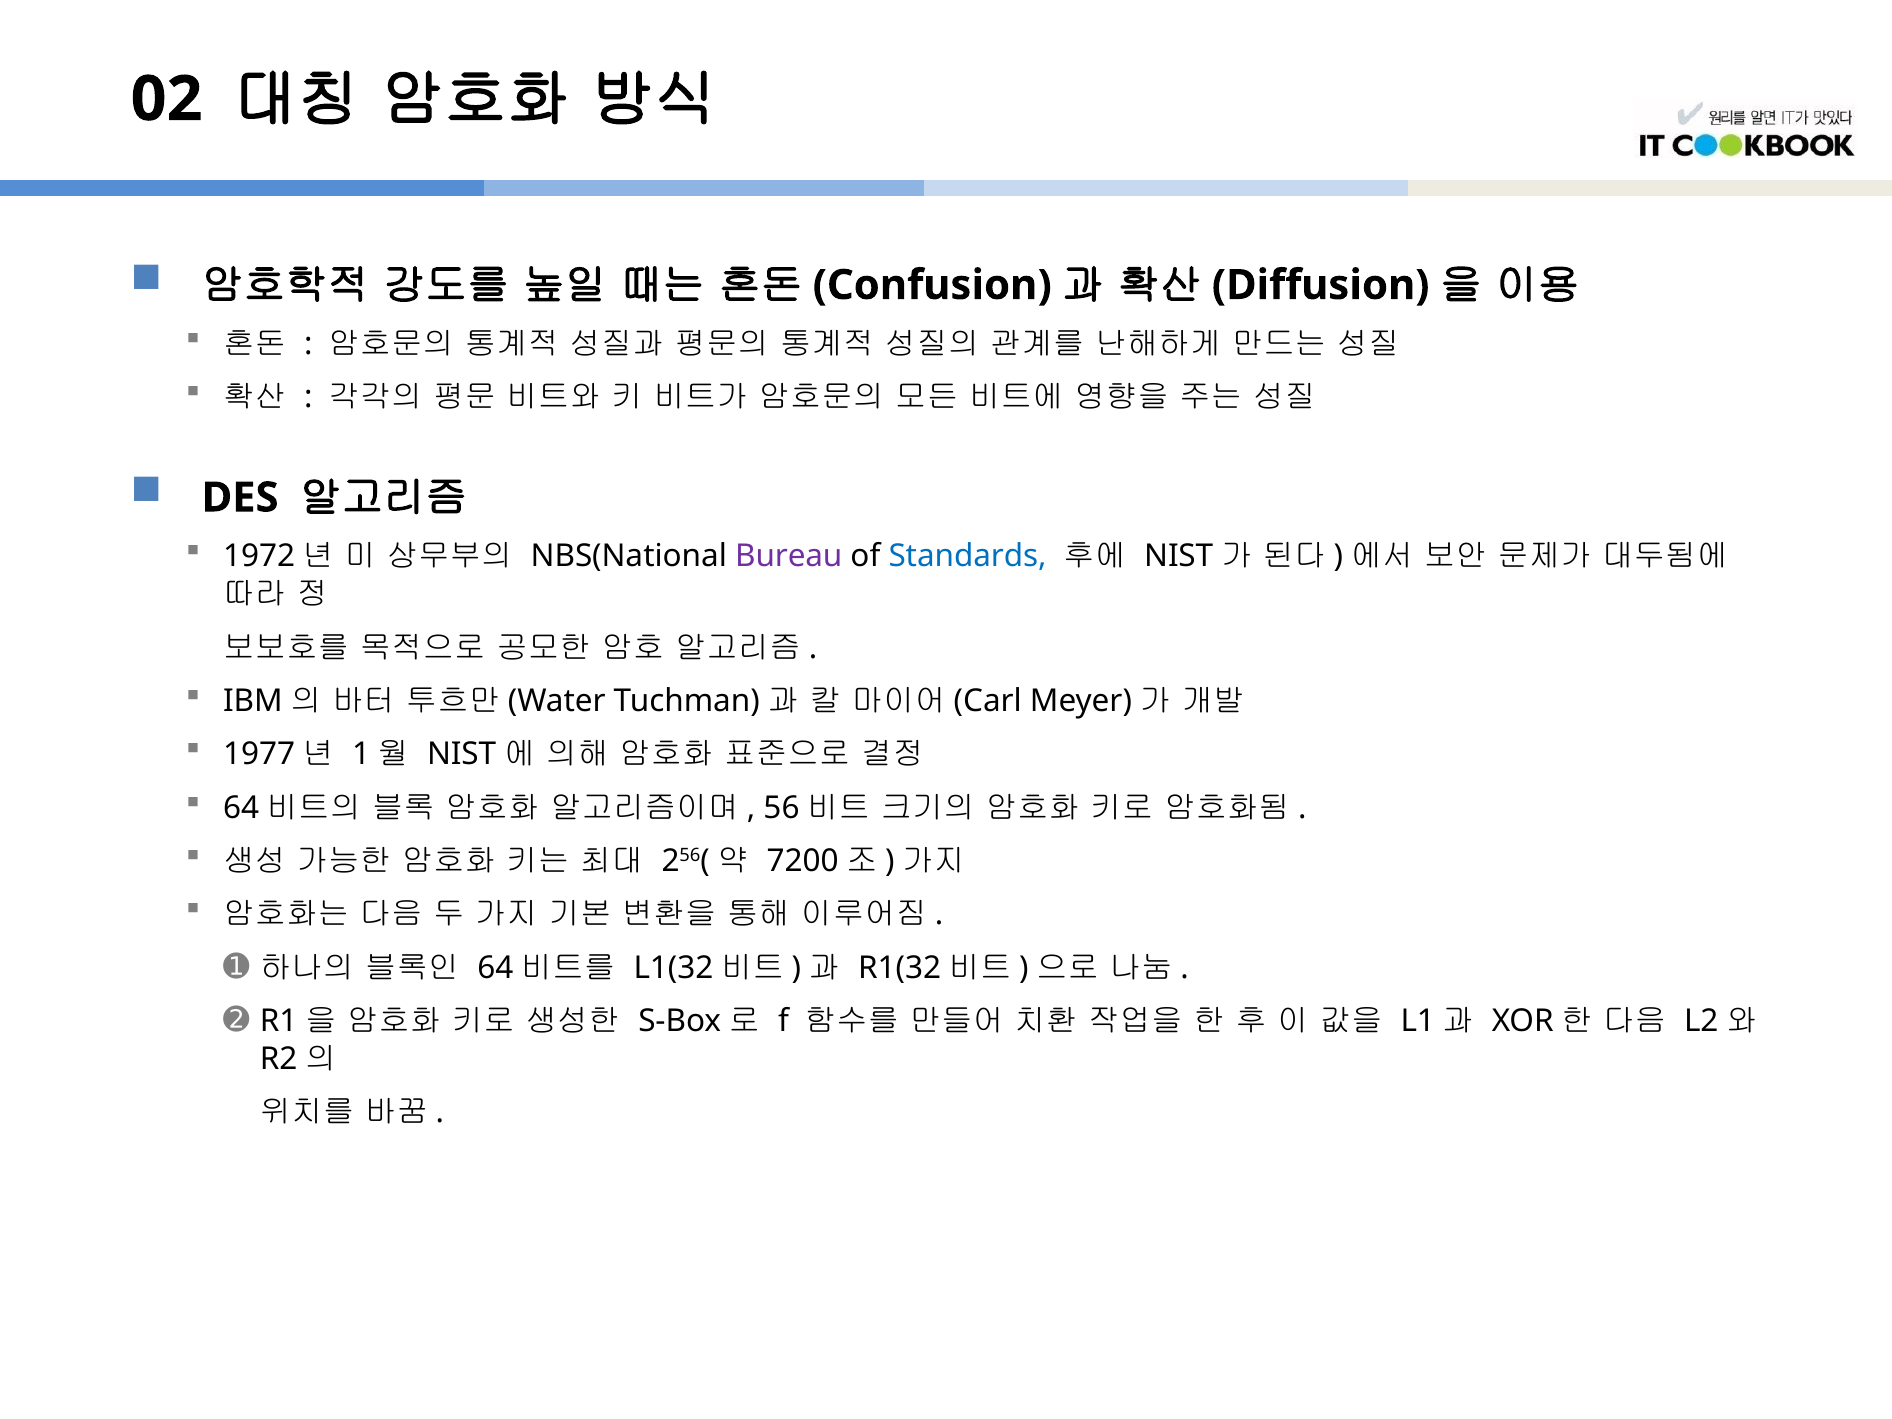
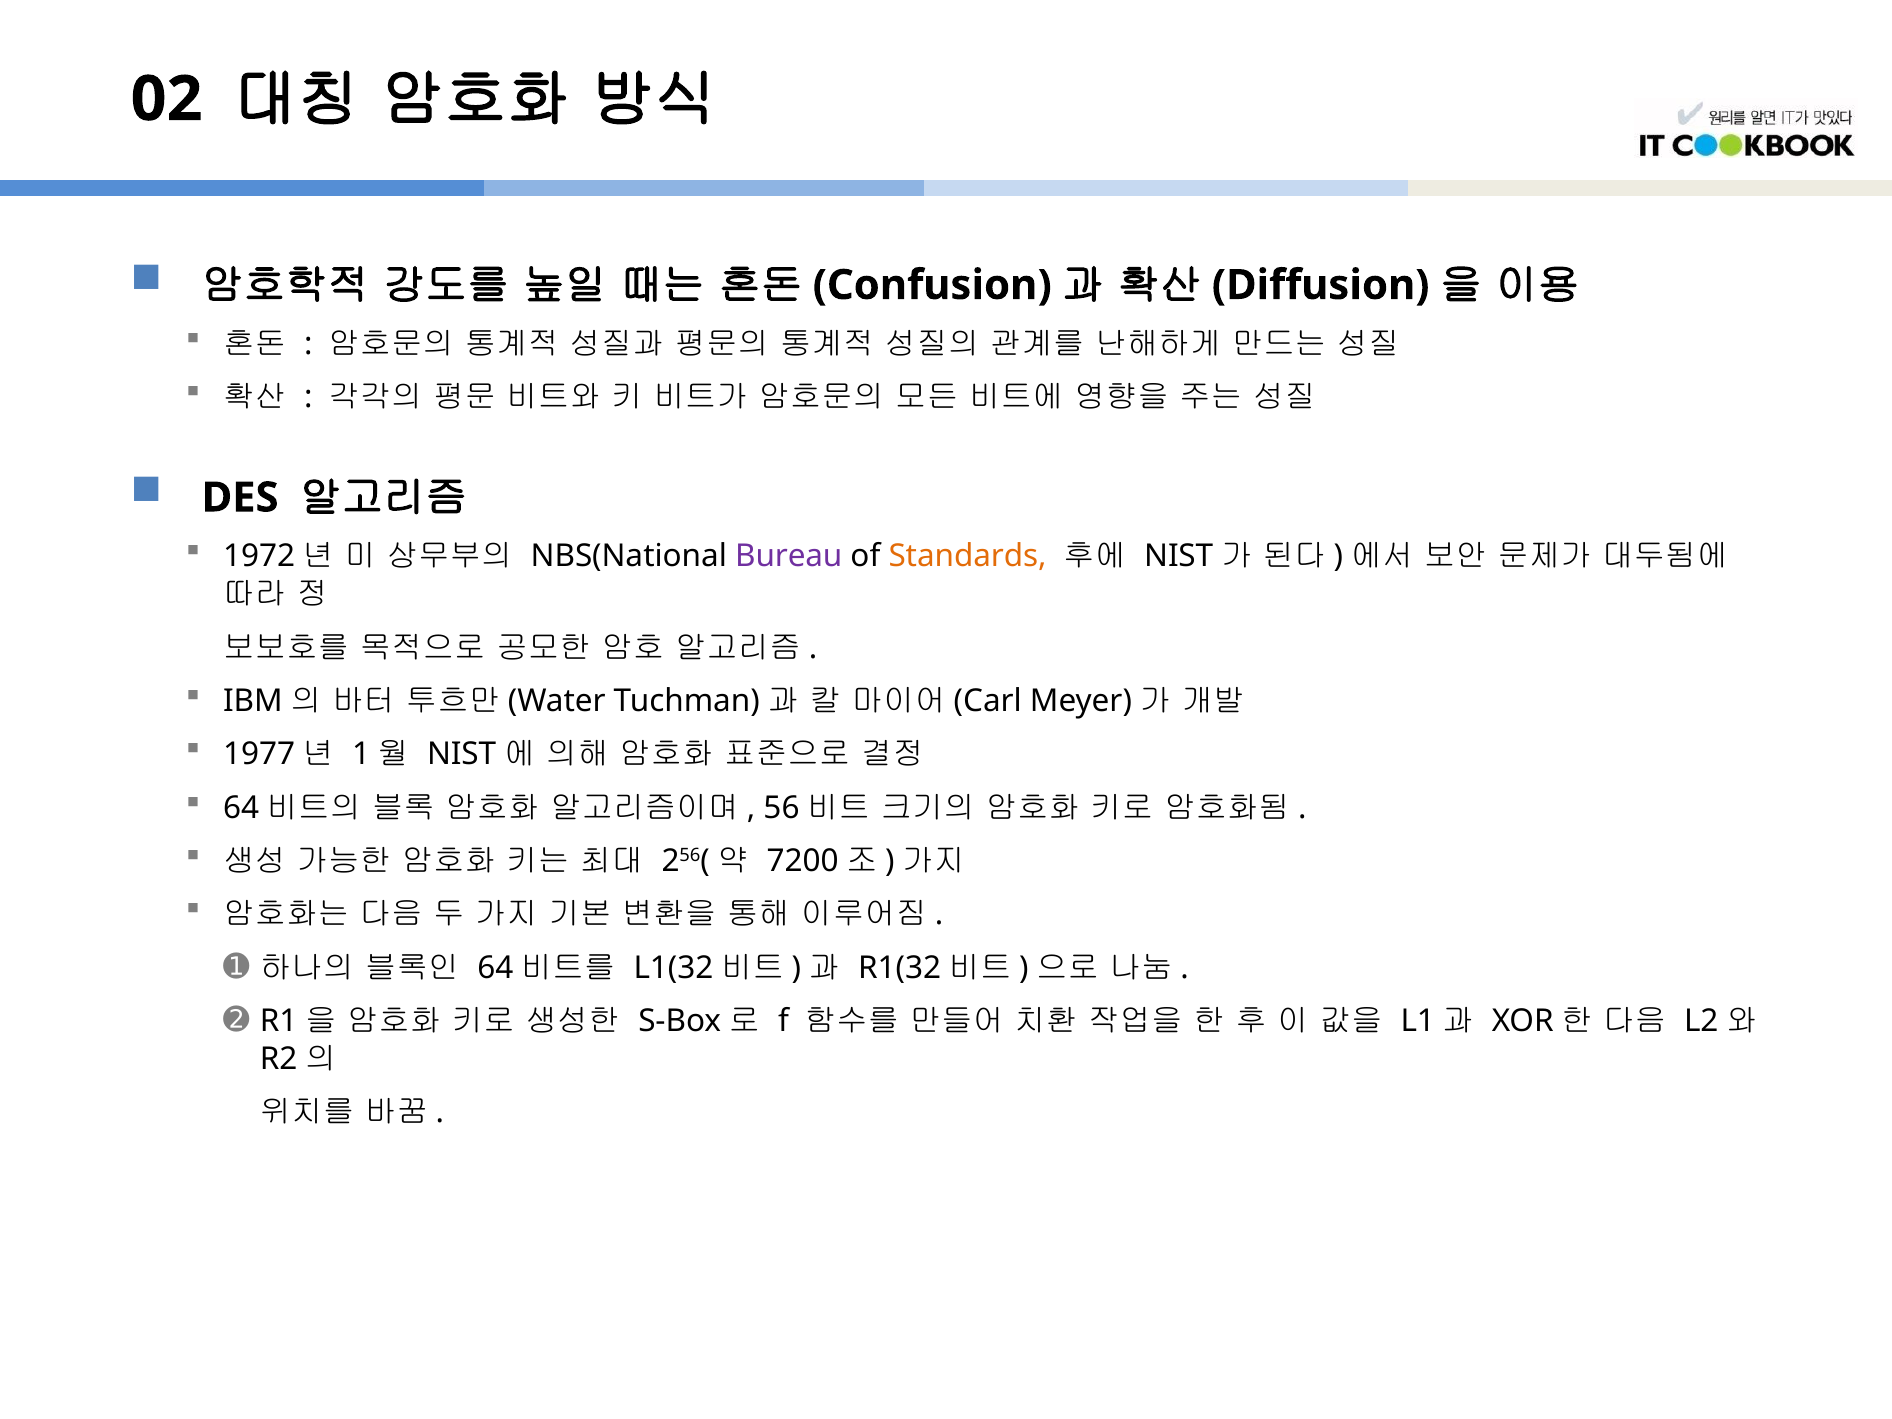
Standards colour: blue -> orange
